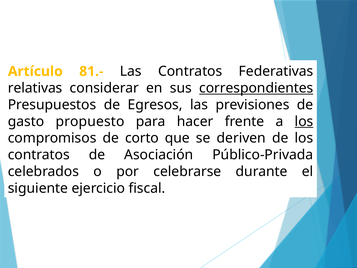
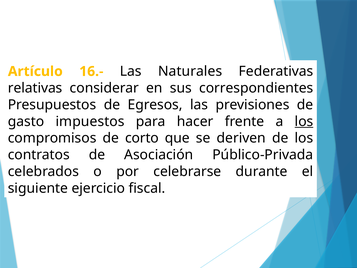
81.-: 81.- -> 16.-
Las Contratos: Contratos -> Naturales
correspondientes underline: present -> none
propuesto: propuesto -> impuestos
